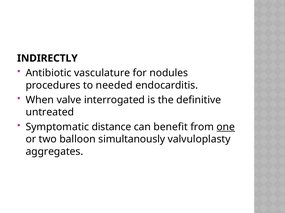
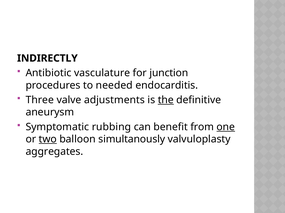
nodules: nodules -> junction
When: When -> Three
interrogated: interrogated -> adjustments
the underline: none -> present
untreated: untreated -> aneurysm
distance: distance -> rubbing
two underline: none -> present
